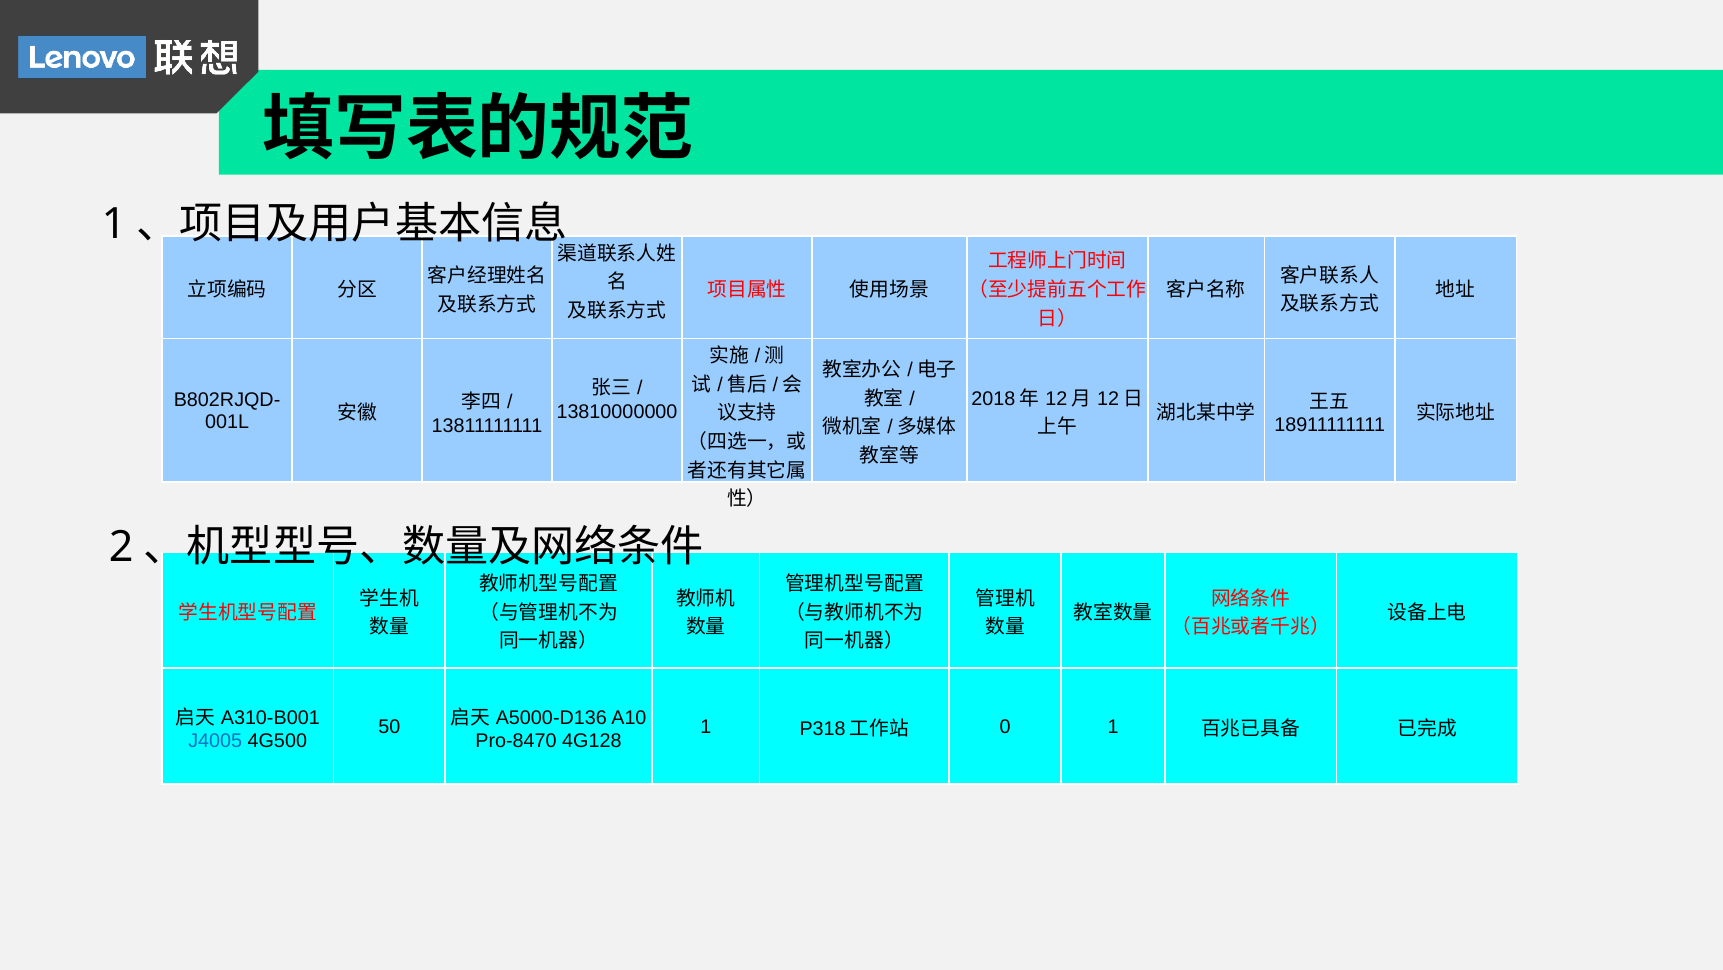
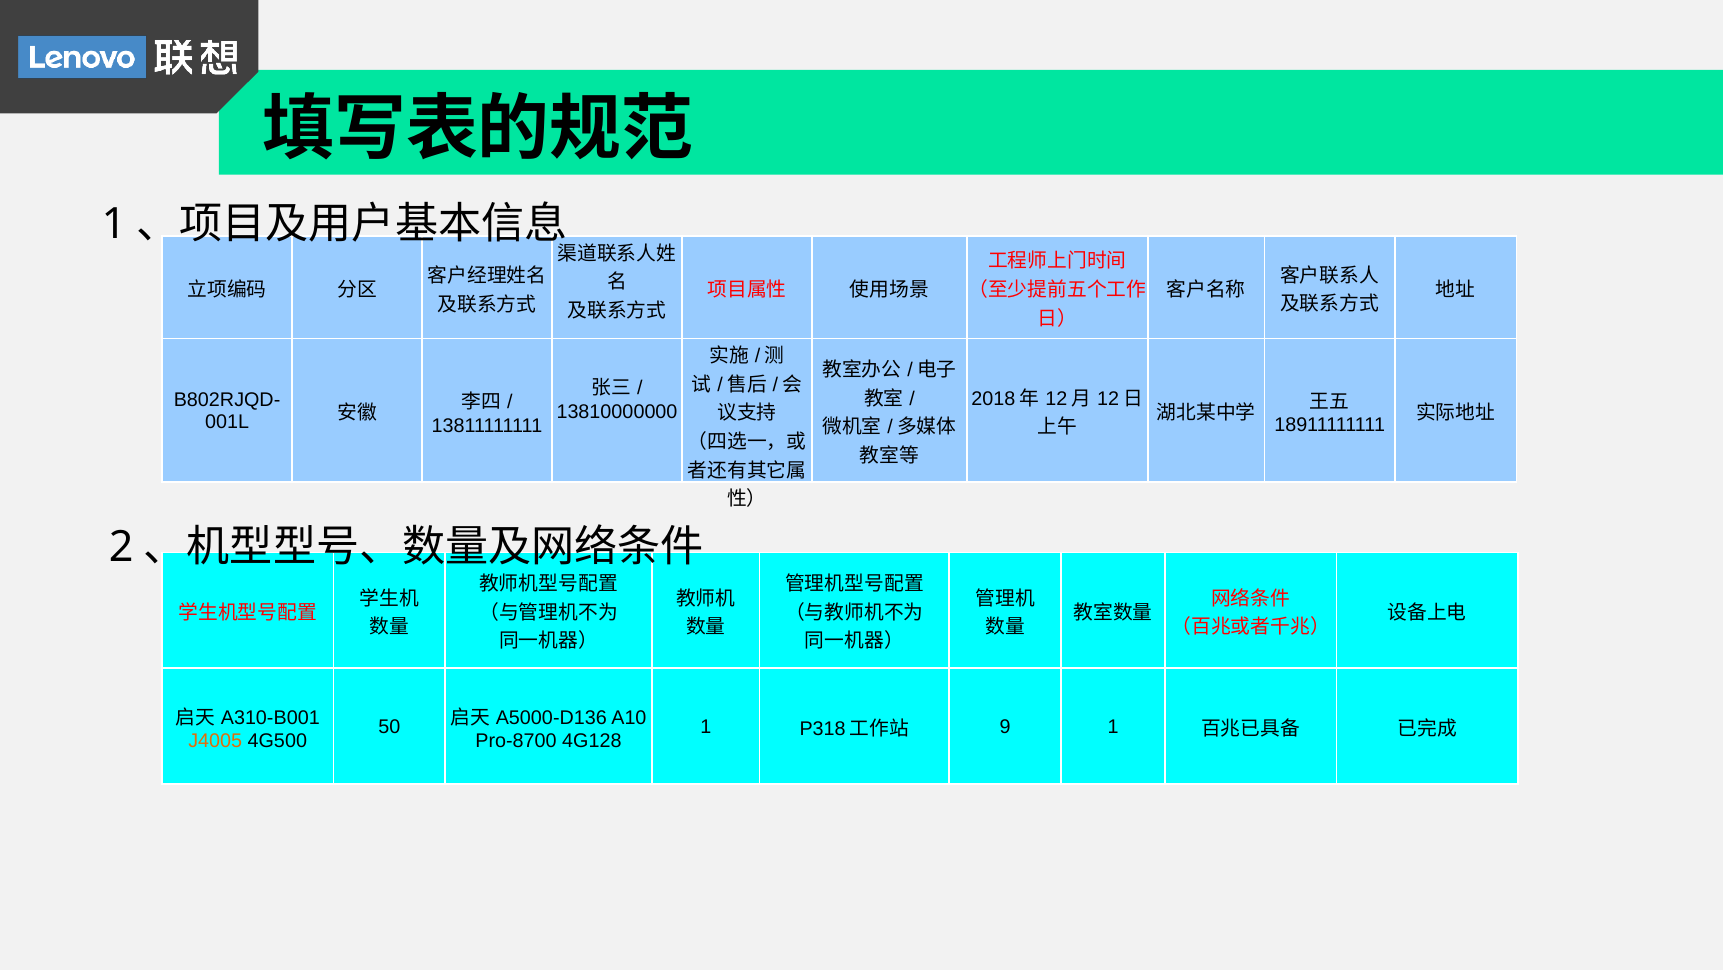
0: 0 -> 9
J4005 colour: blue -> orange
Pro-8470: Pro-8470 -> Pro-8700
